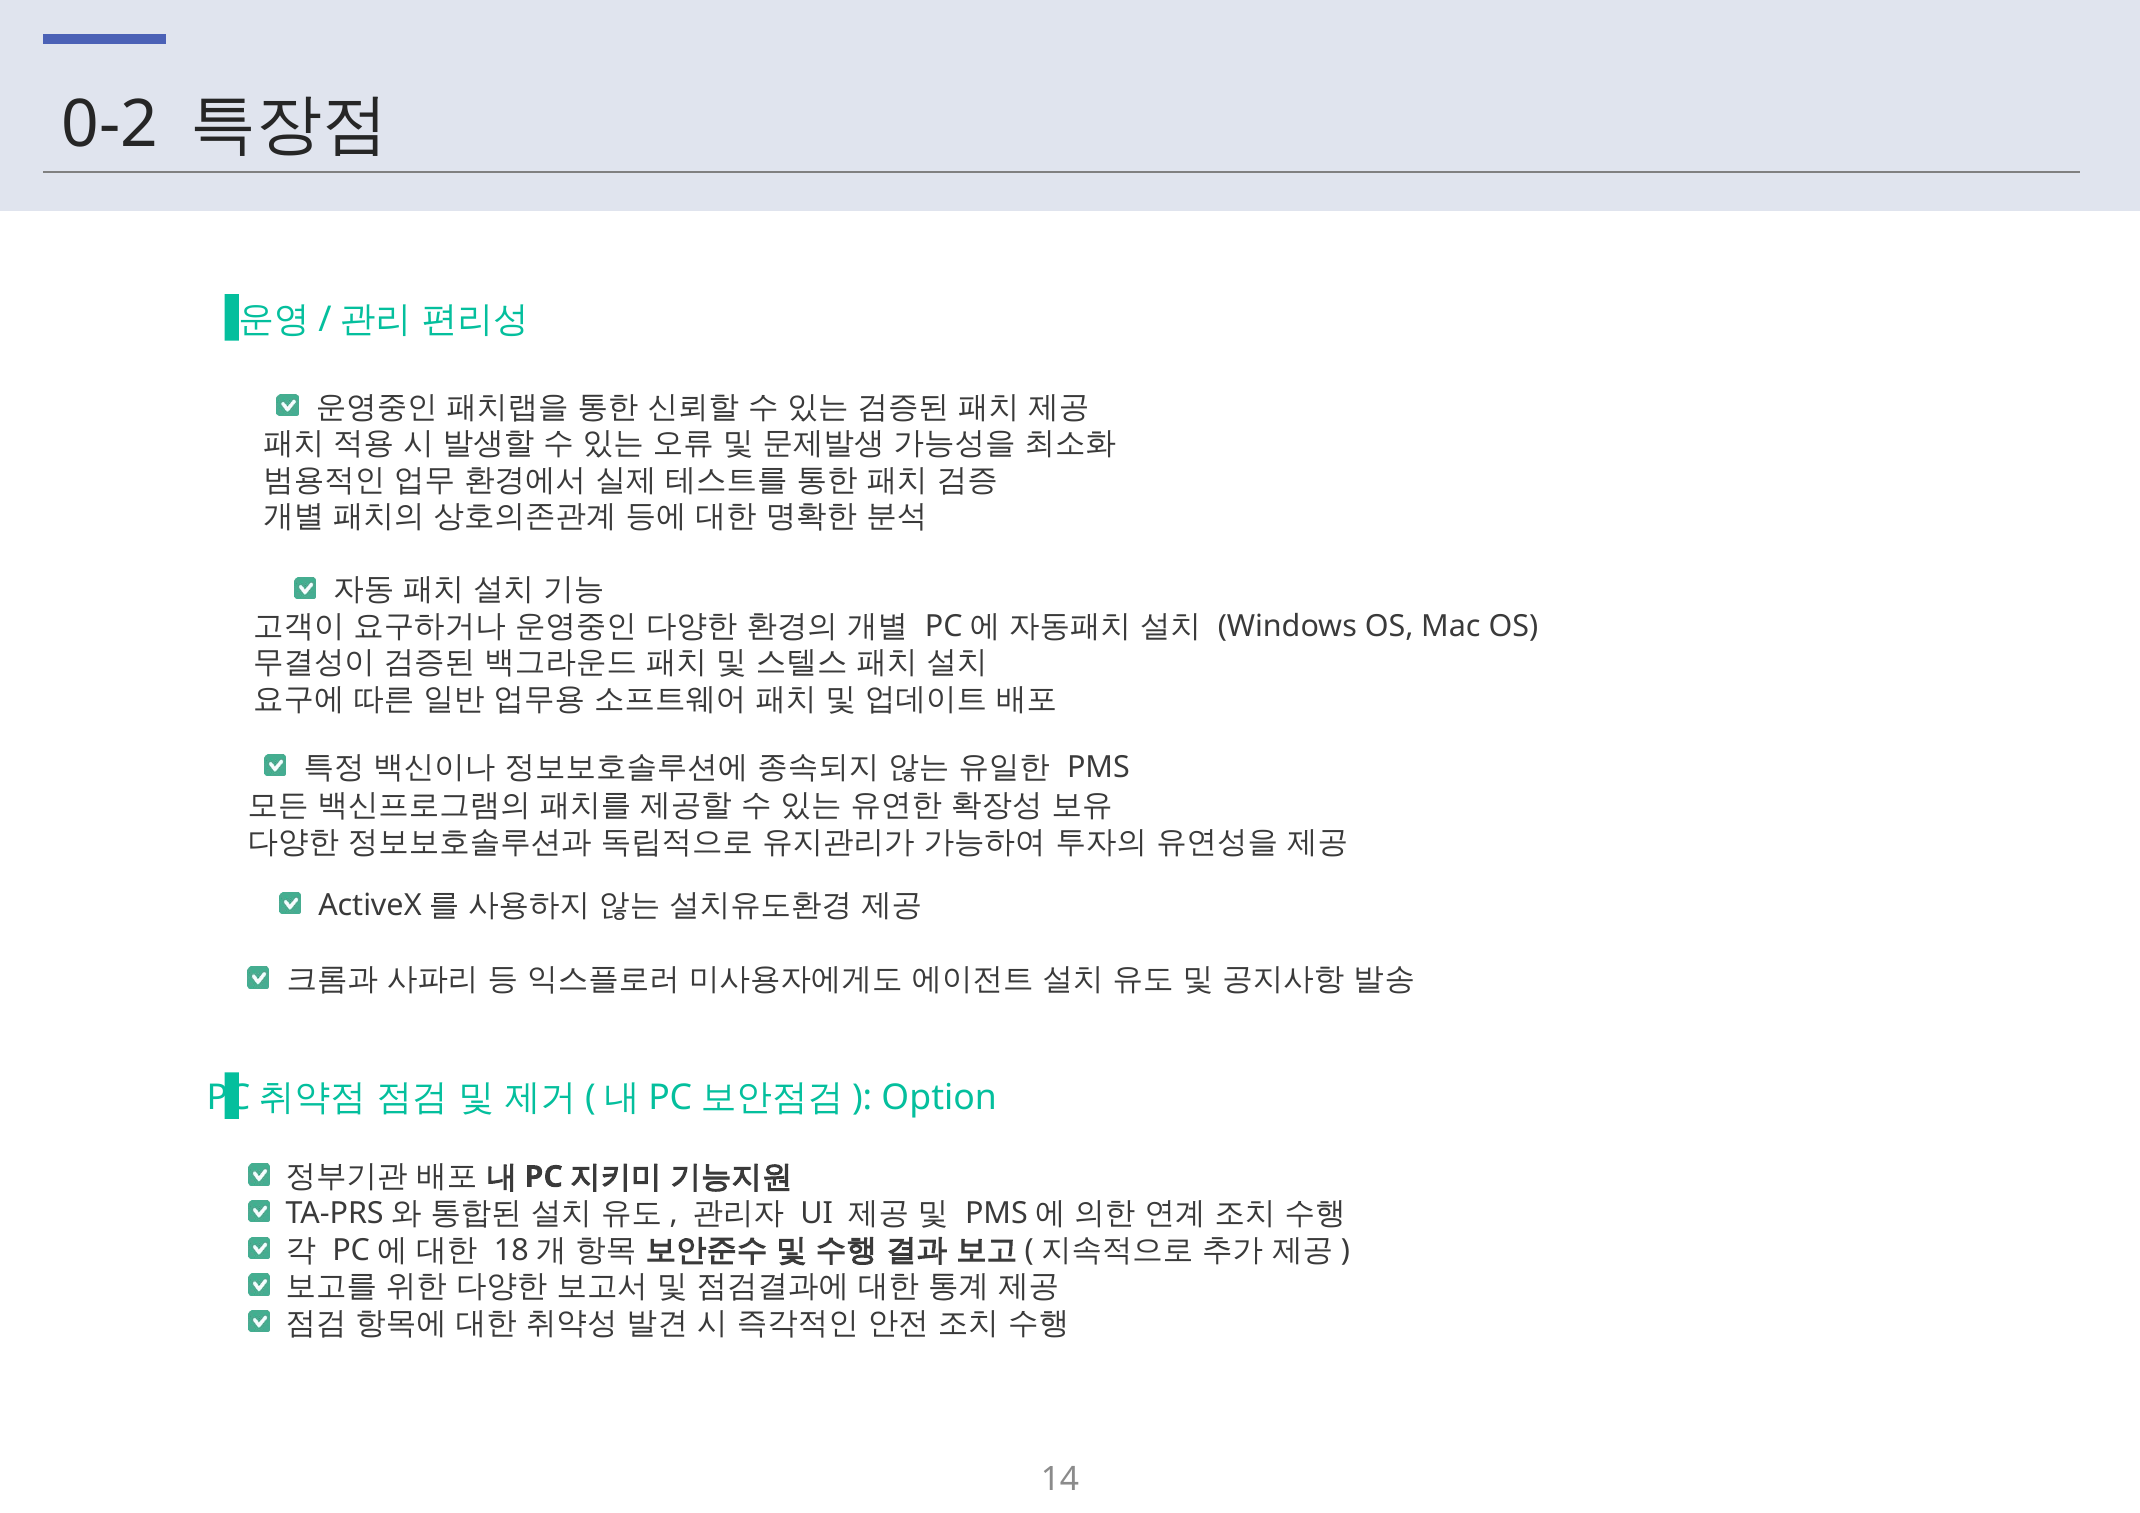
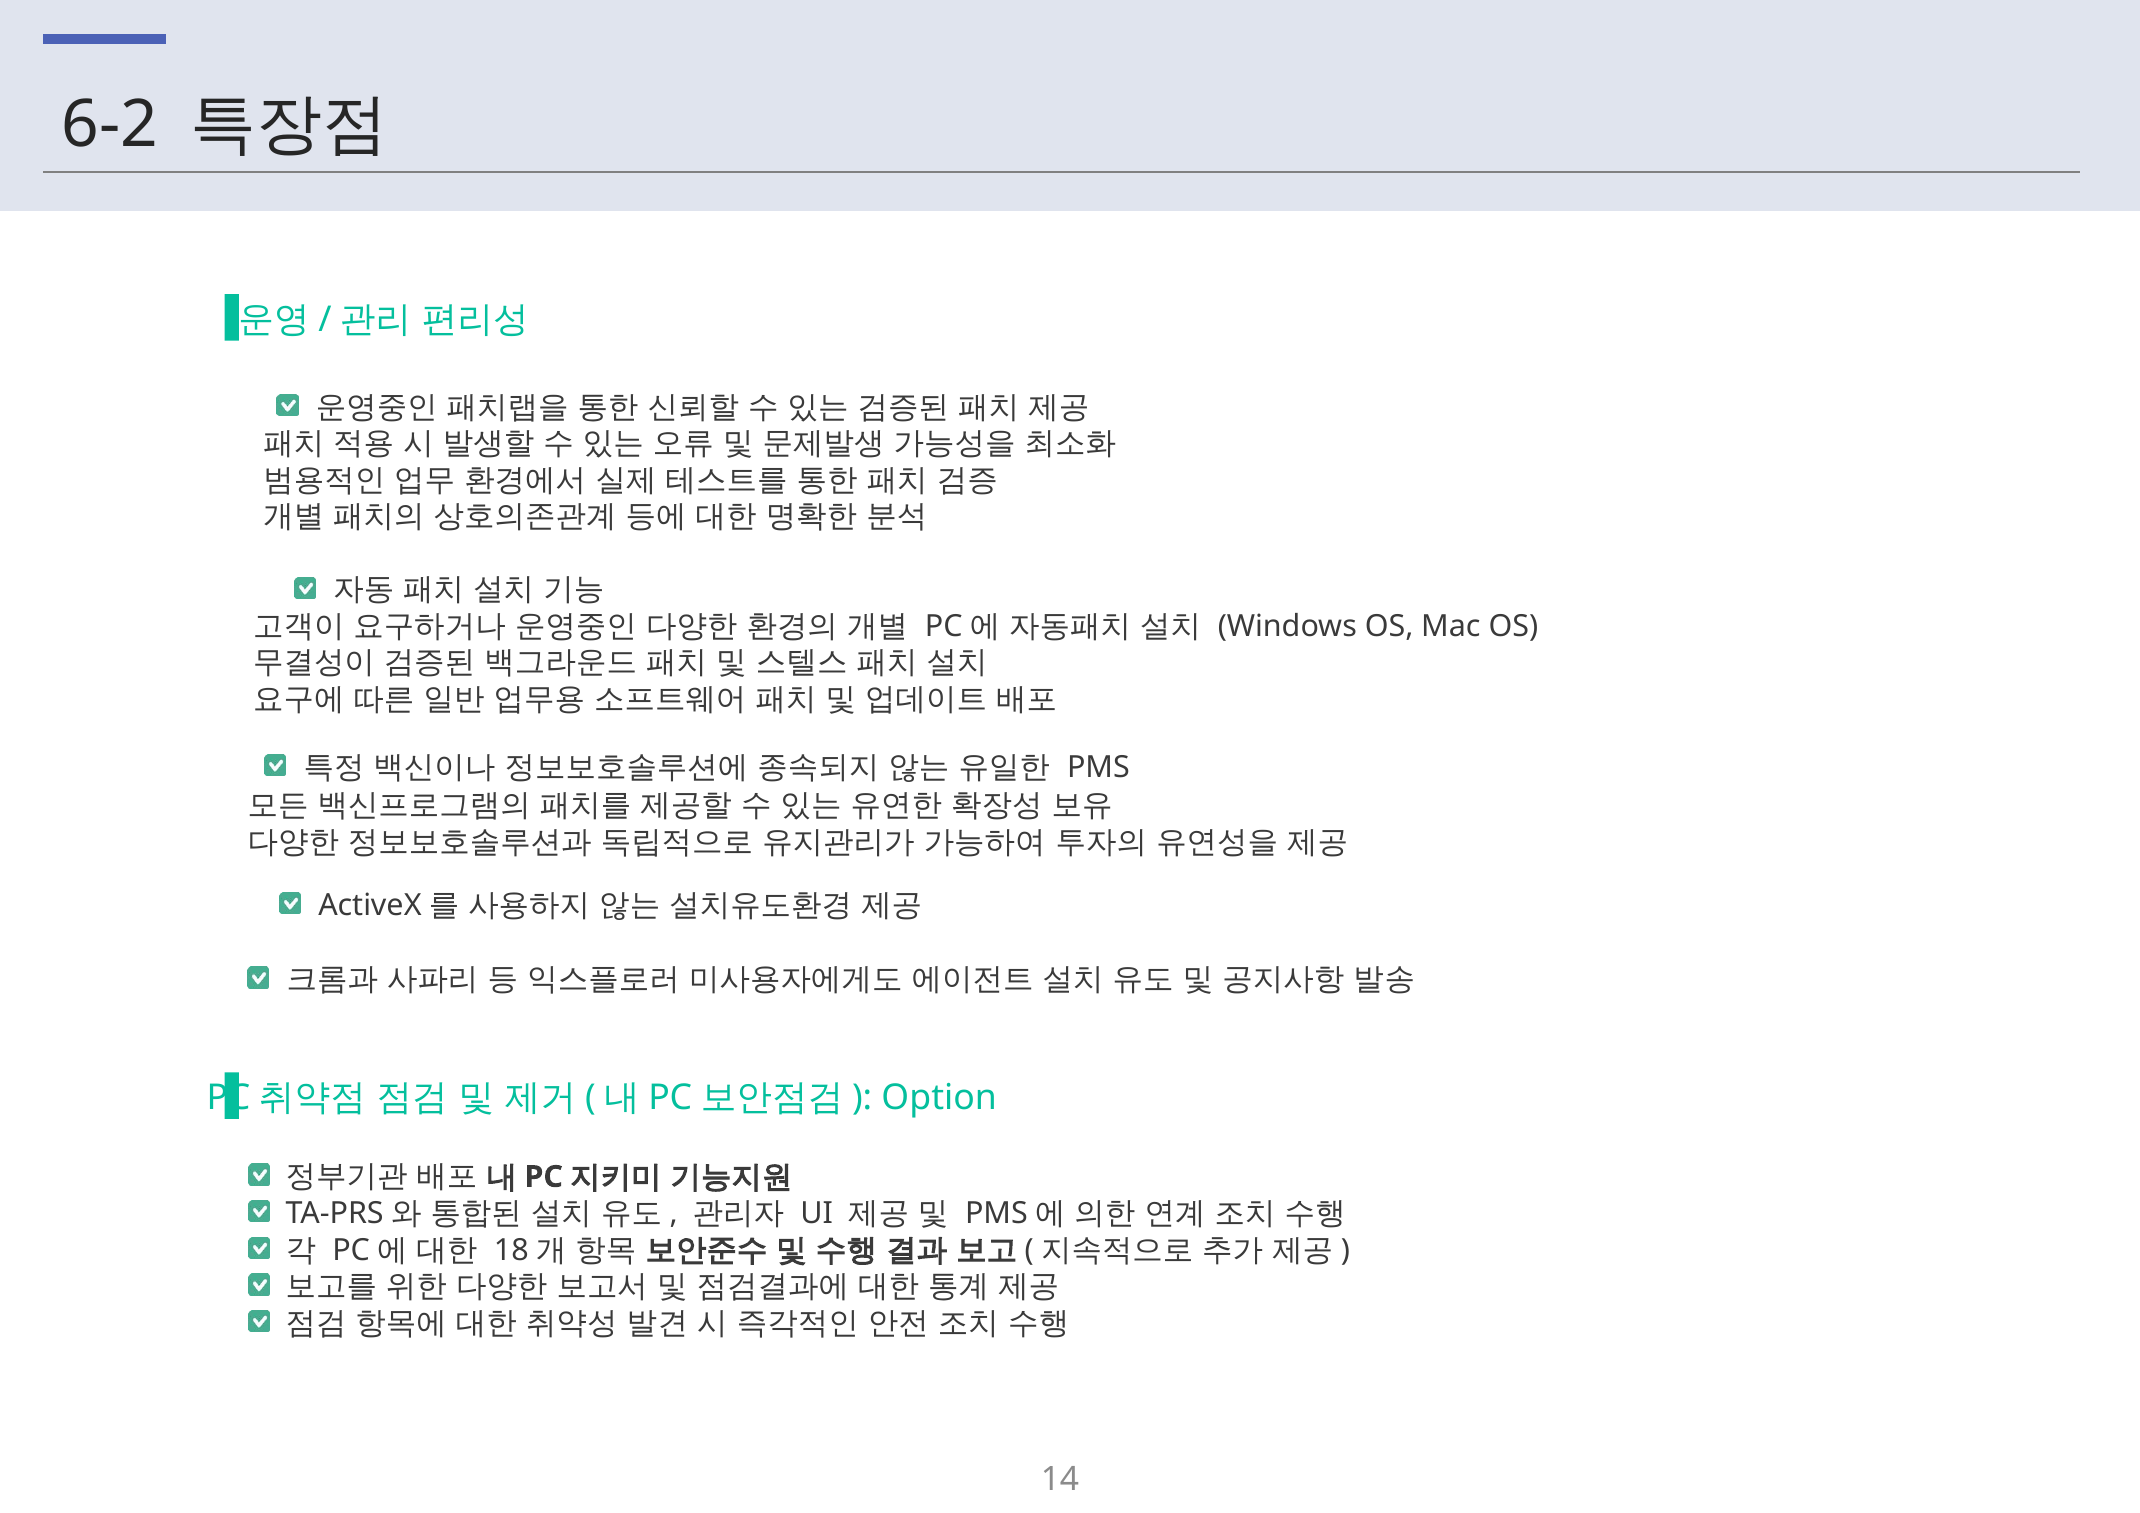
0-2: 0-2 -> 6-2
